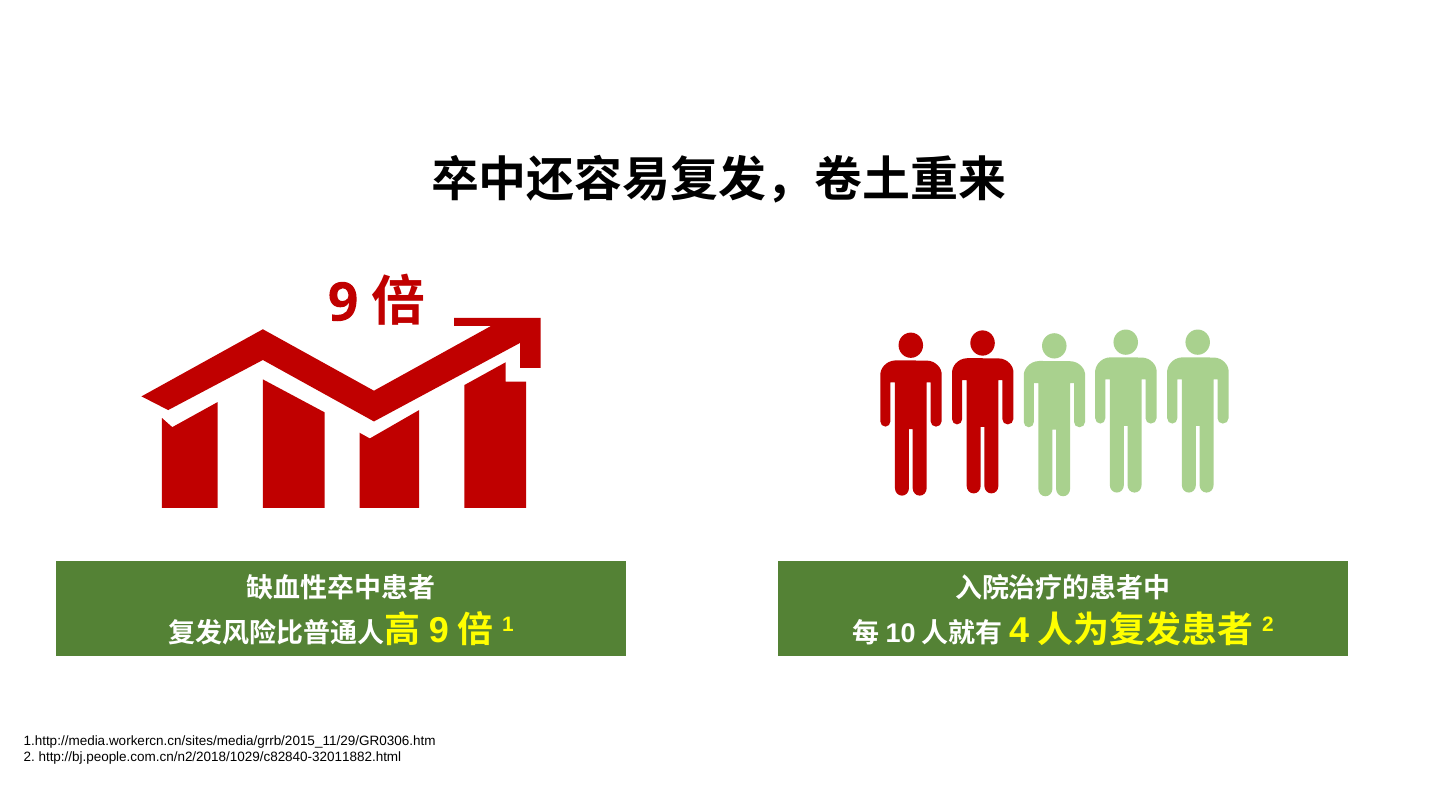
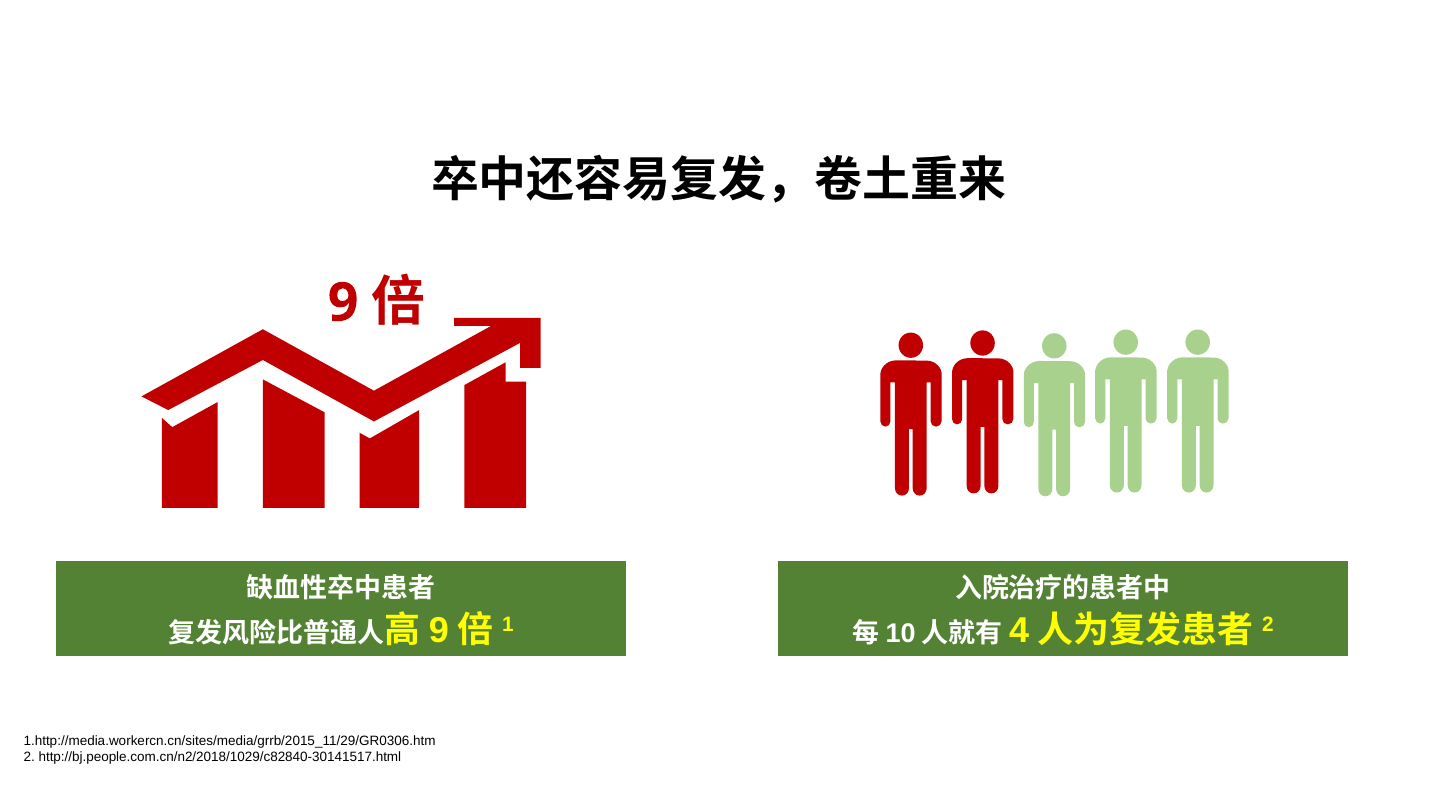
http://bj.people.com.cn/n2/2018/1029/c82840-32011882.html: http://bj.people.com.cn/n2/2018/1029/c82840-32011882.html -> http://bj.people.com.cn/n2/2018/1029/c82840-30141517.html
